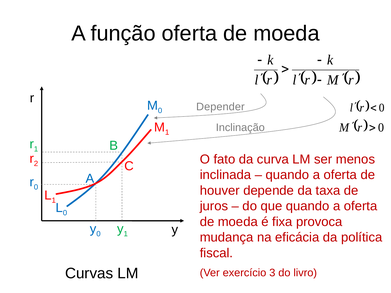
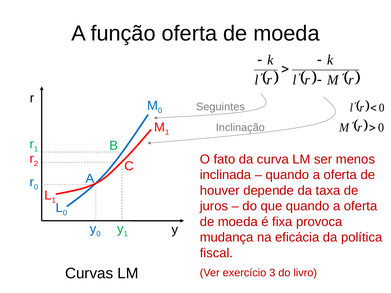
Depender: Depender -> Seguintes
